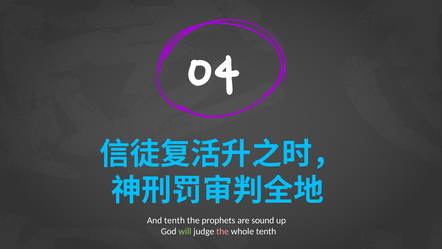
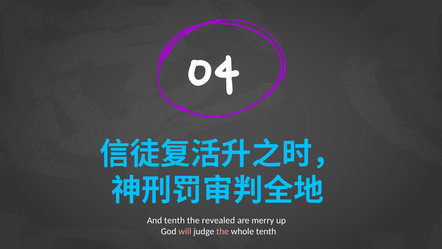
prophets: prophets -> revealed
sound: sound -> merry
will colour: light green -> pink
